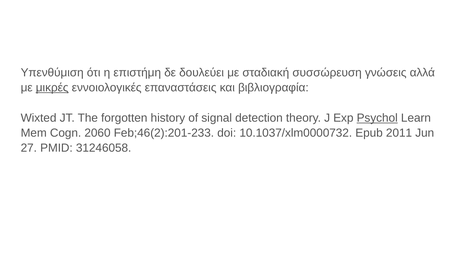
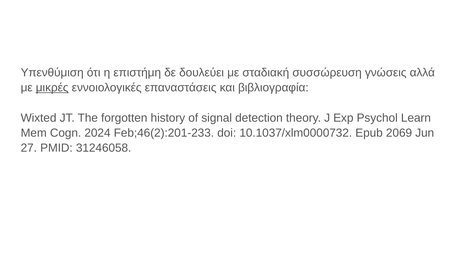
Psychol underline: present -> none
2060: 2060 -> 2024
2011: 2011 -> 2069
